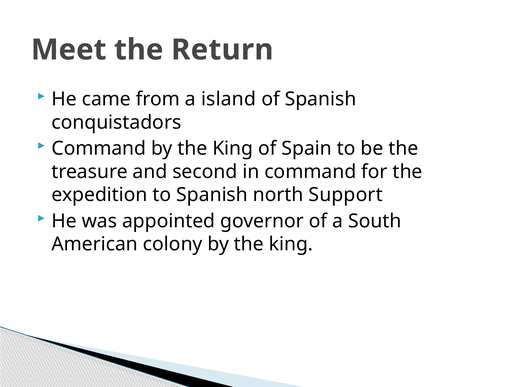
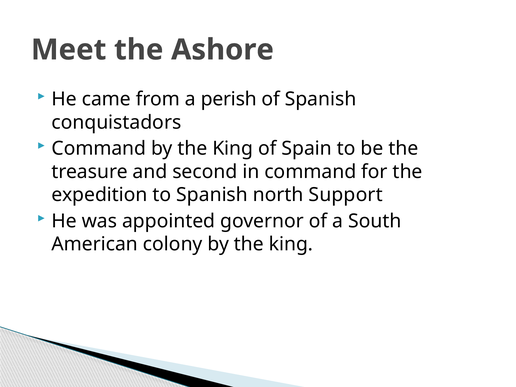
Return: Return -> Ashore
island: island -> perish
